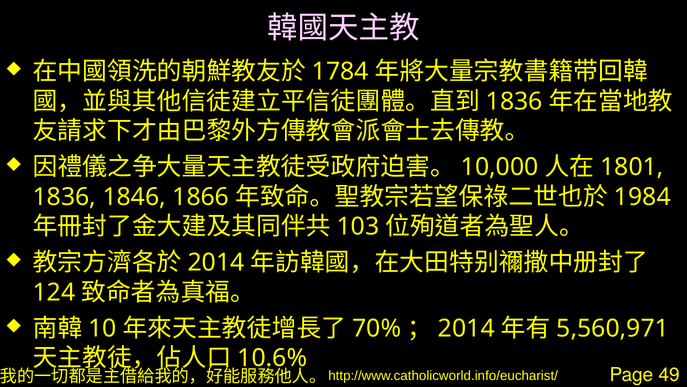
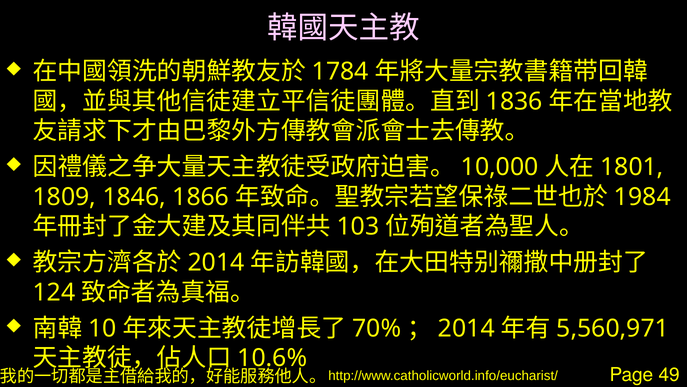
1836 at (64, 197): 1836 -> 1809
